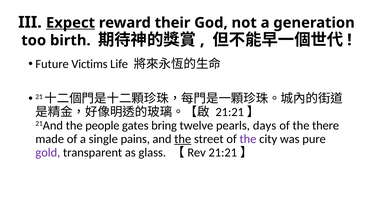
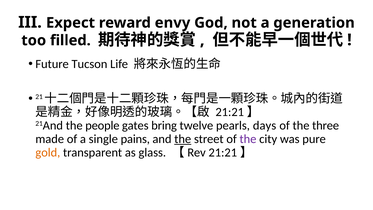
Expect underline: present -> none
their: their -> envy
birth: birth -> filled
Victims: Victims -> Tucson
there: there -> three
gold colour: purple -> orange
